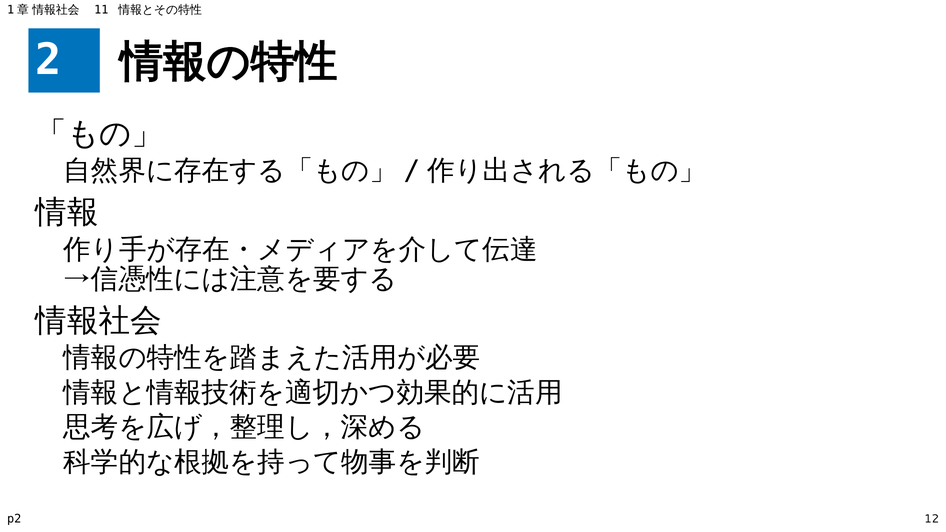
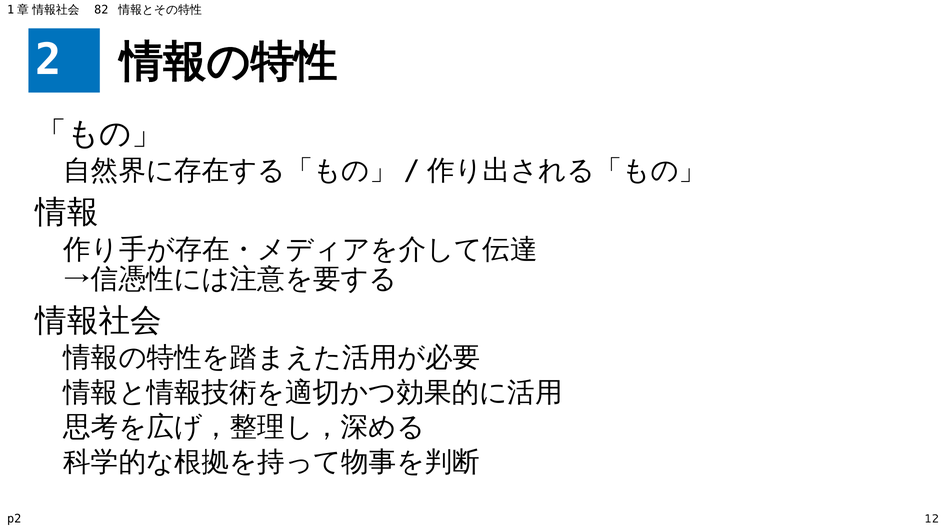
11: 11 -> 82
